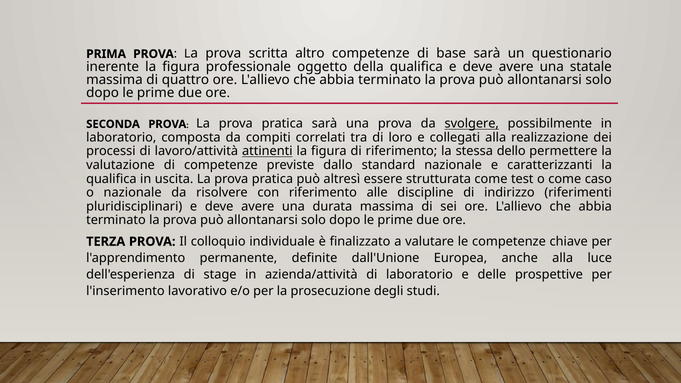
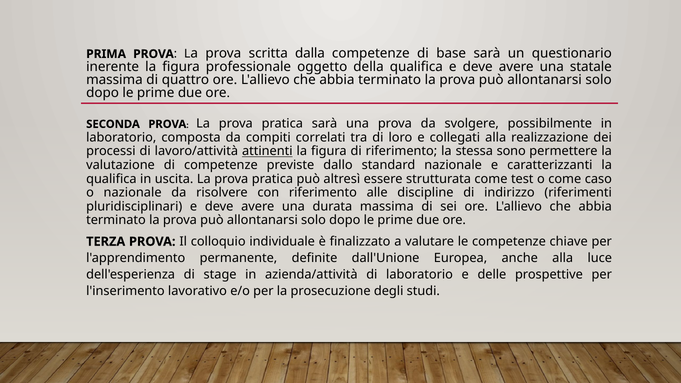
altro: altro -> dalla
svolgere underline: present -> none
dello: dello -> sono
